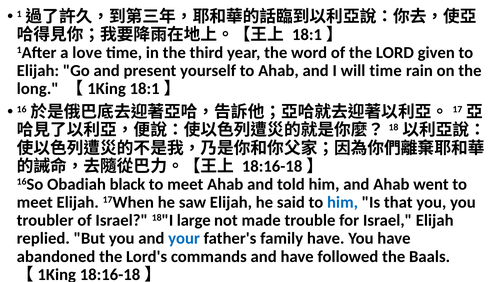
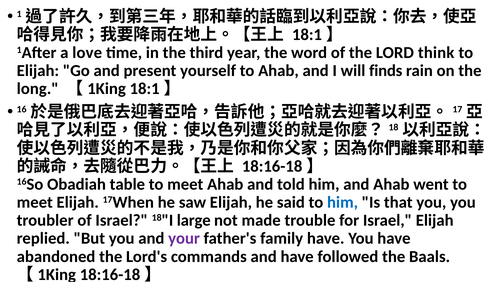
given: given -> think
will time: time -> finds
black: black -> table
your colour: blue -> purple
